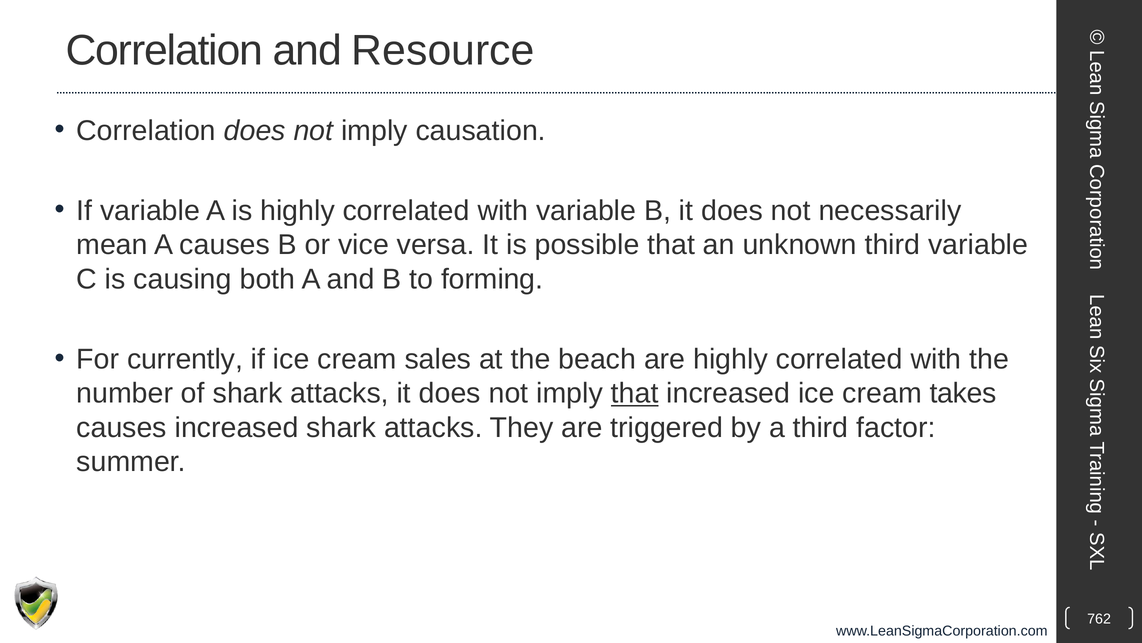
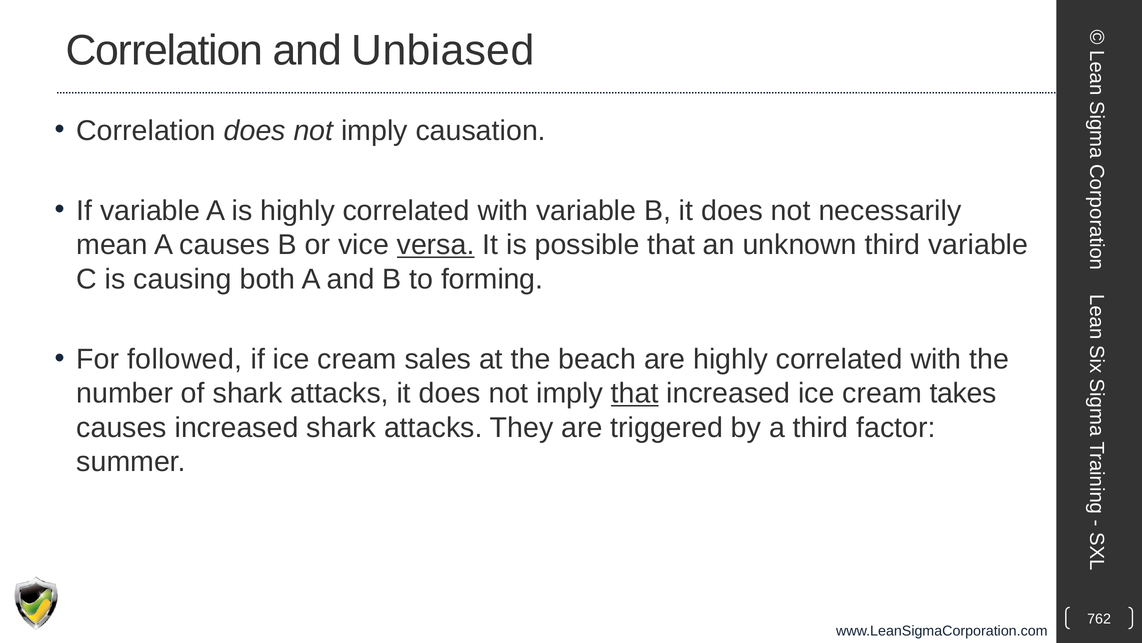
Resource: Resource -> Unbiased
versa underline: none -> present
currently: currently -> followed
